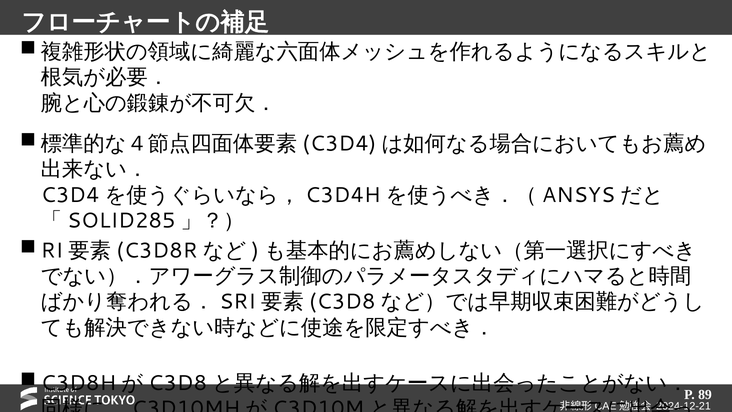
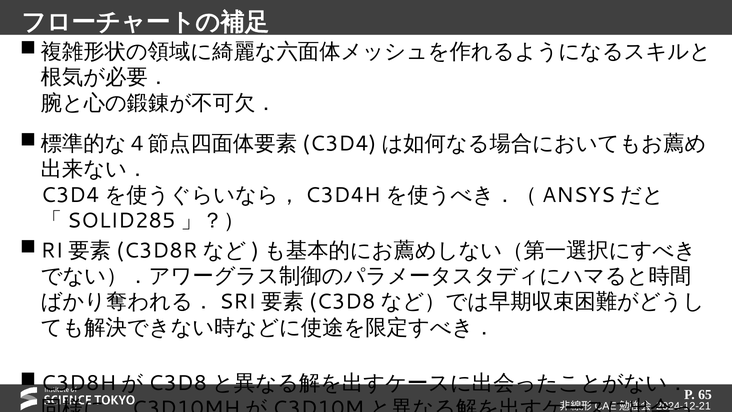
89: 89 -> 65
